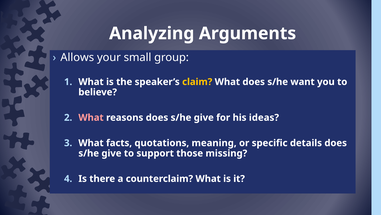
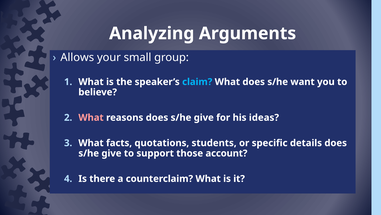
claim colour: yellow -> light blue
meaning: meaning -> students
missing: missing -> account
